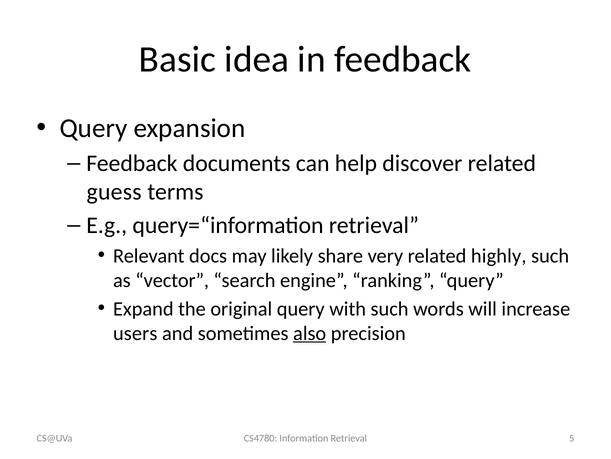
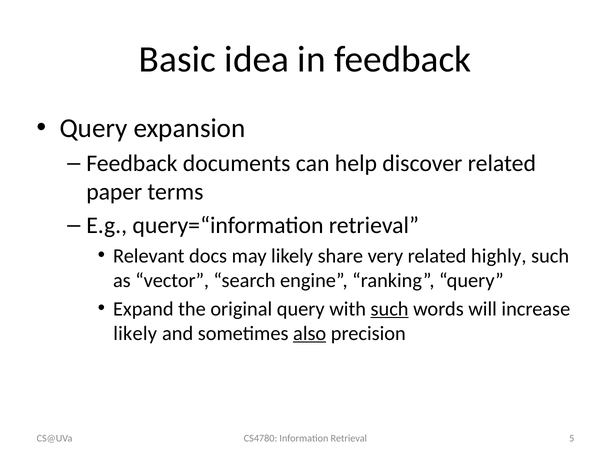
guess: guess -> paper
such at (390, 308) underline: none -> present
users at (135, 333): users -> likely
